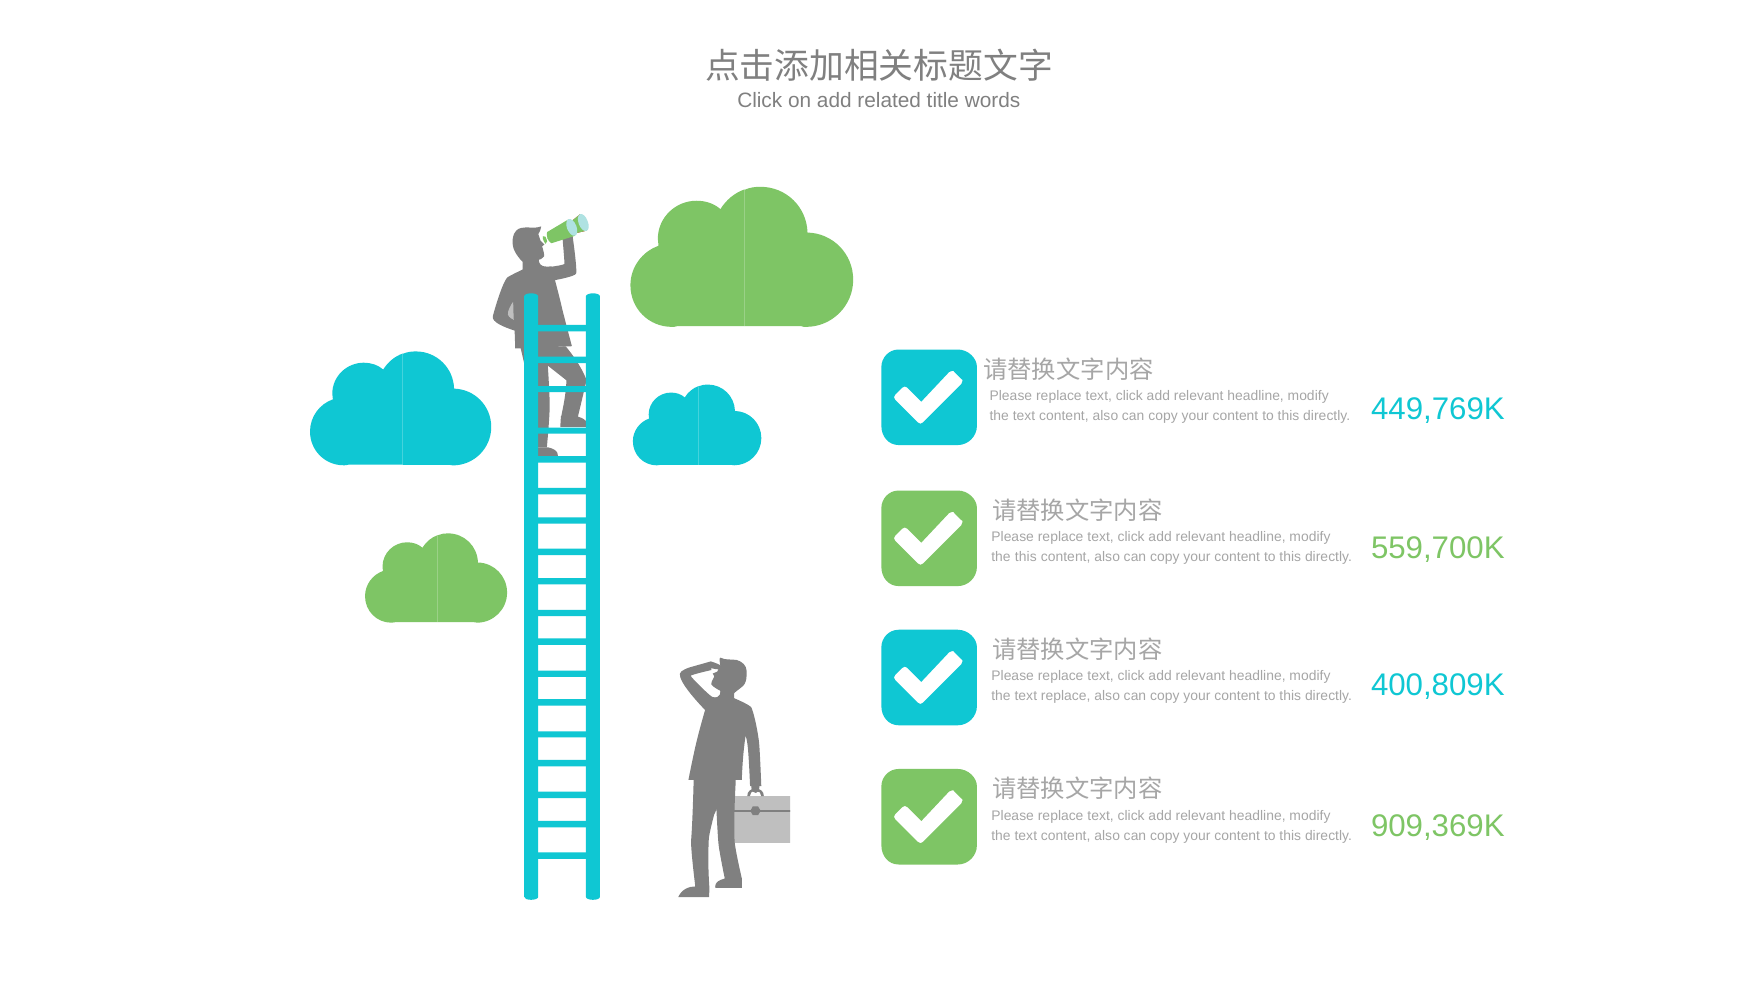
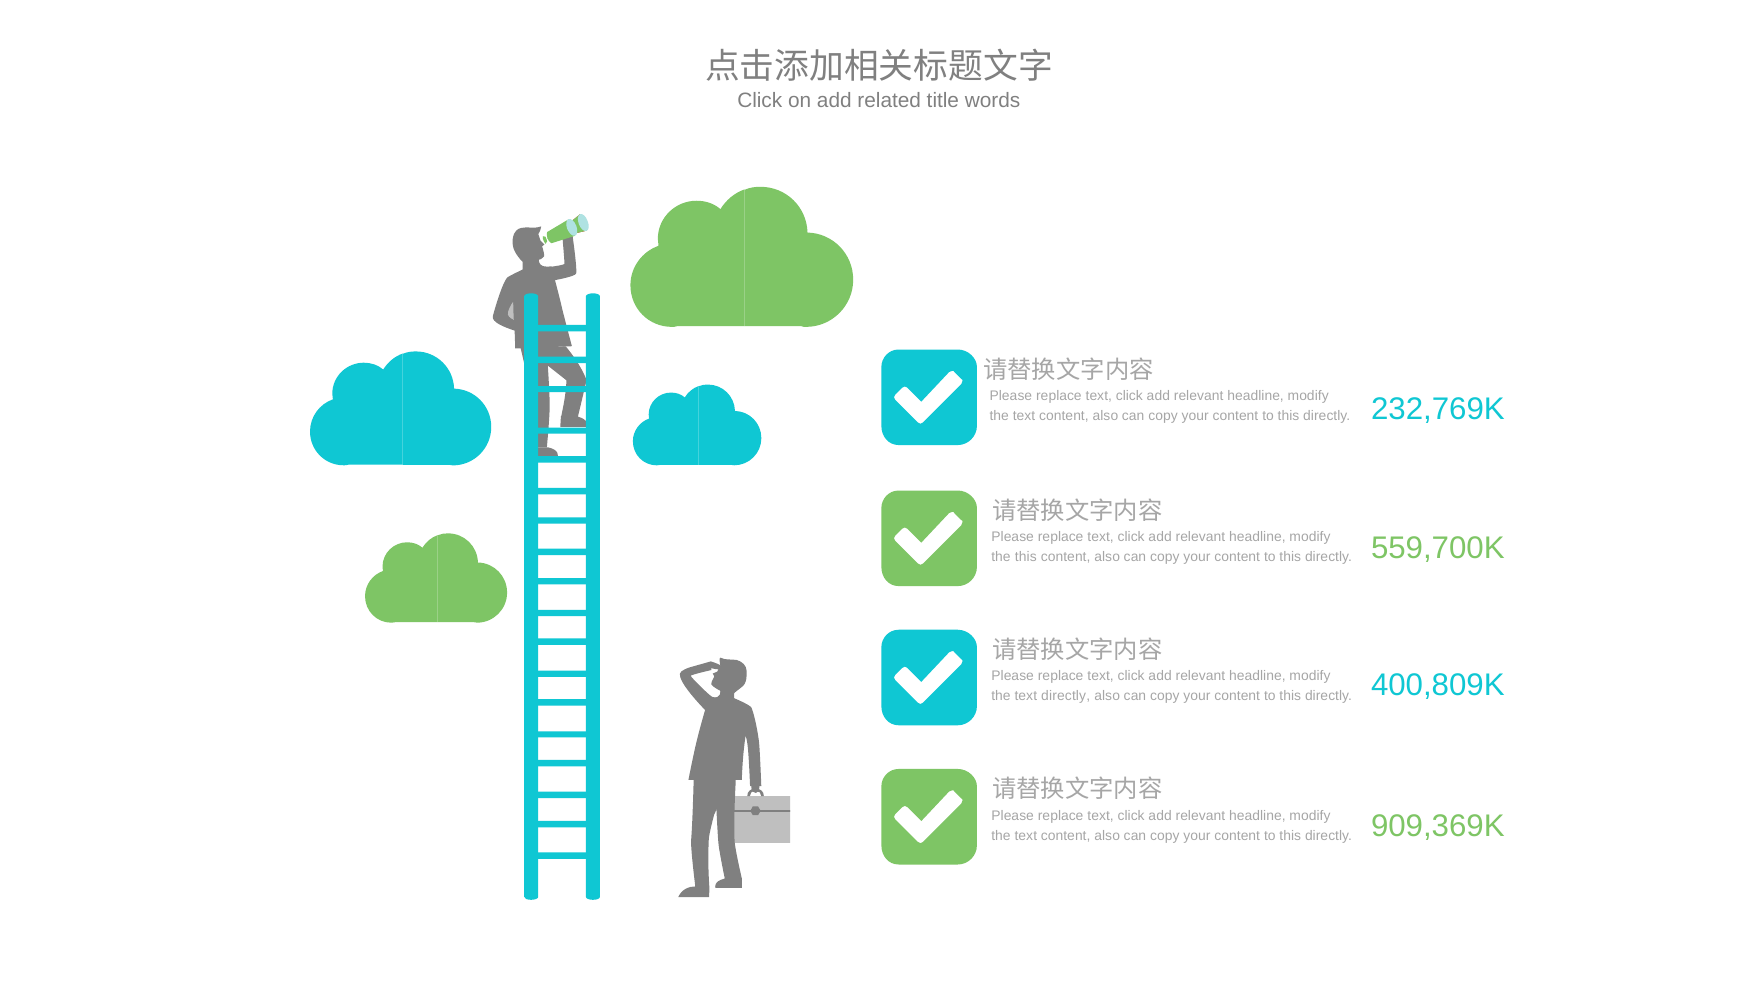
449,769K: 449,769K -> 232,769K
text replace: replace -> directly
